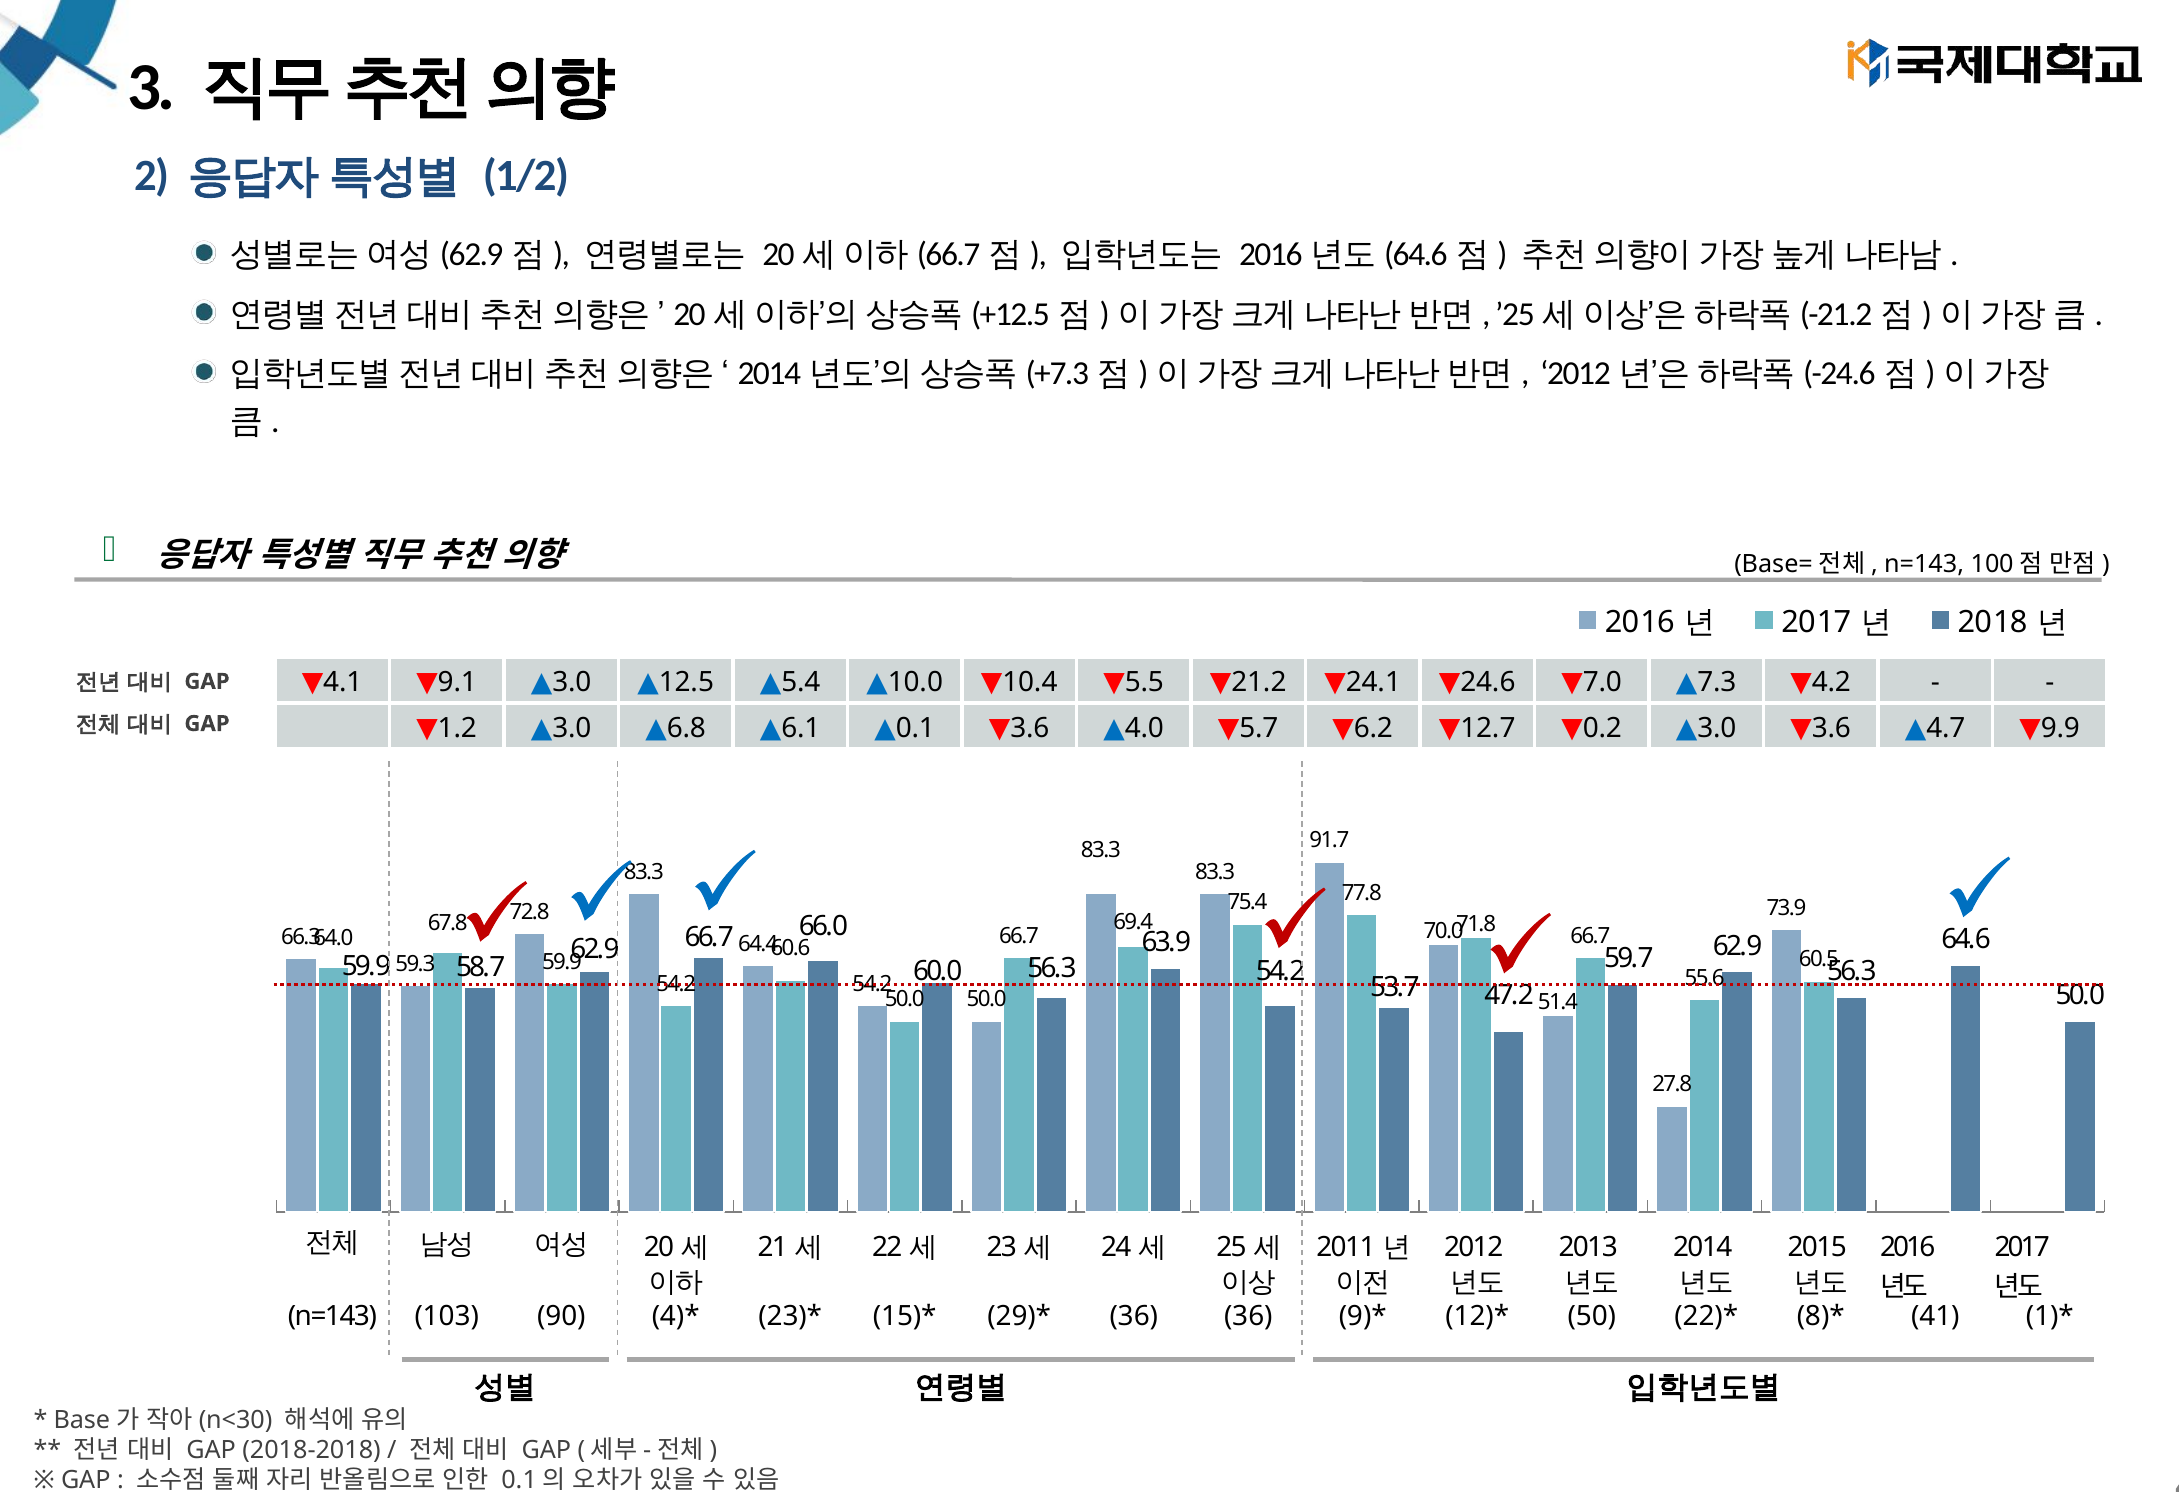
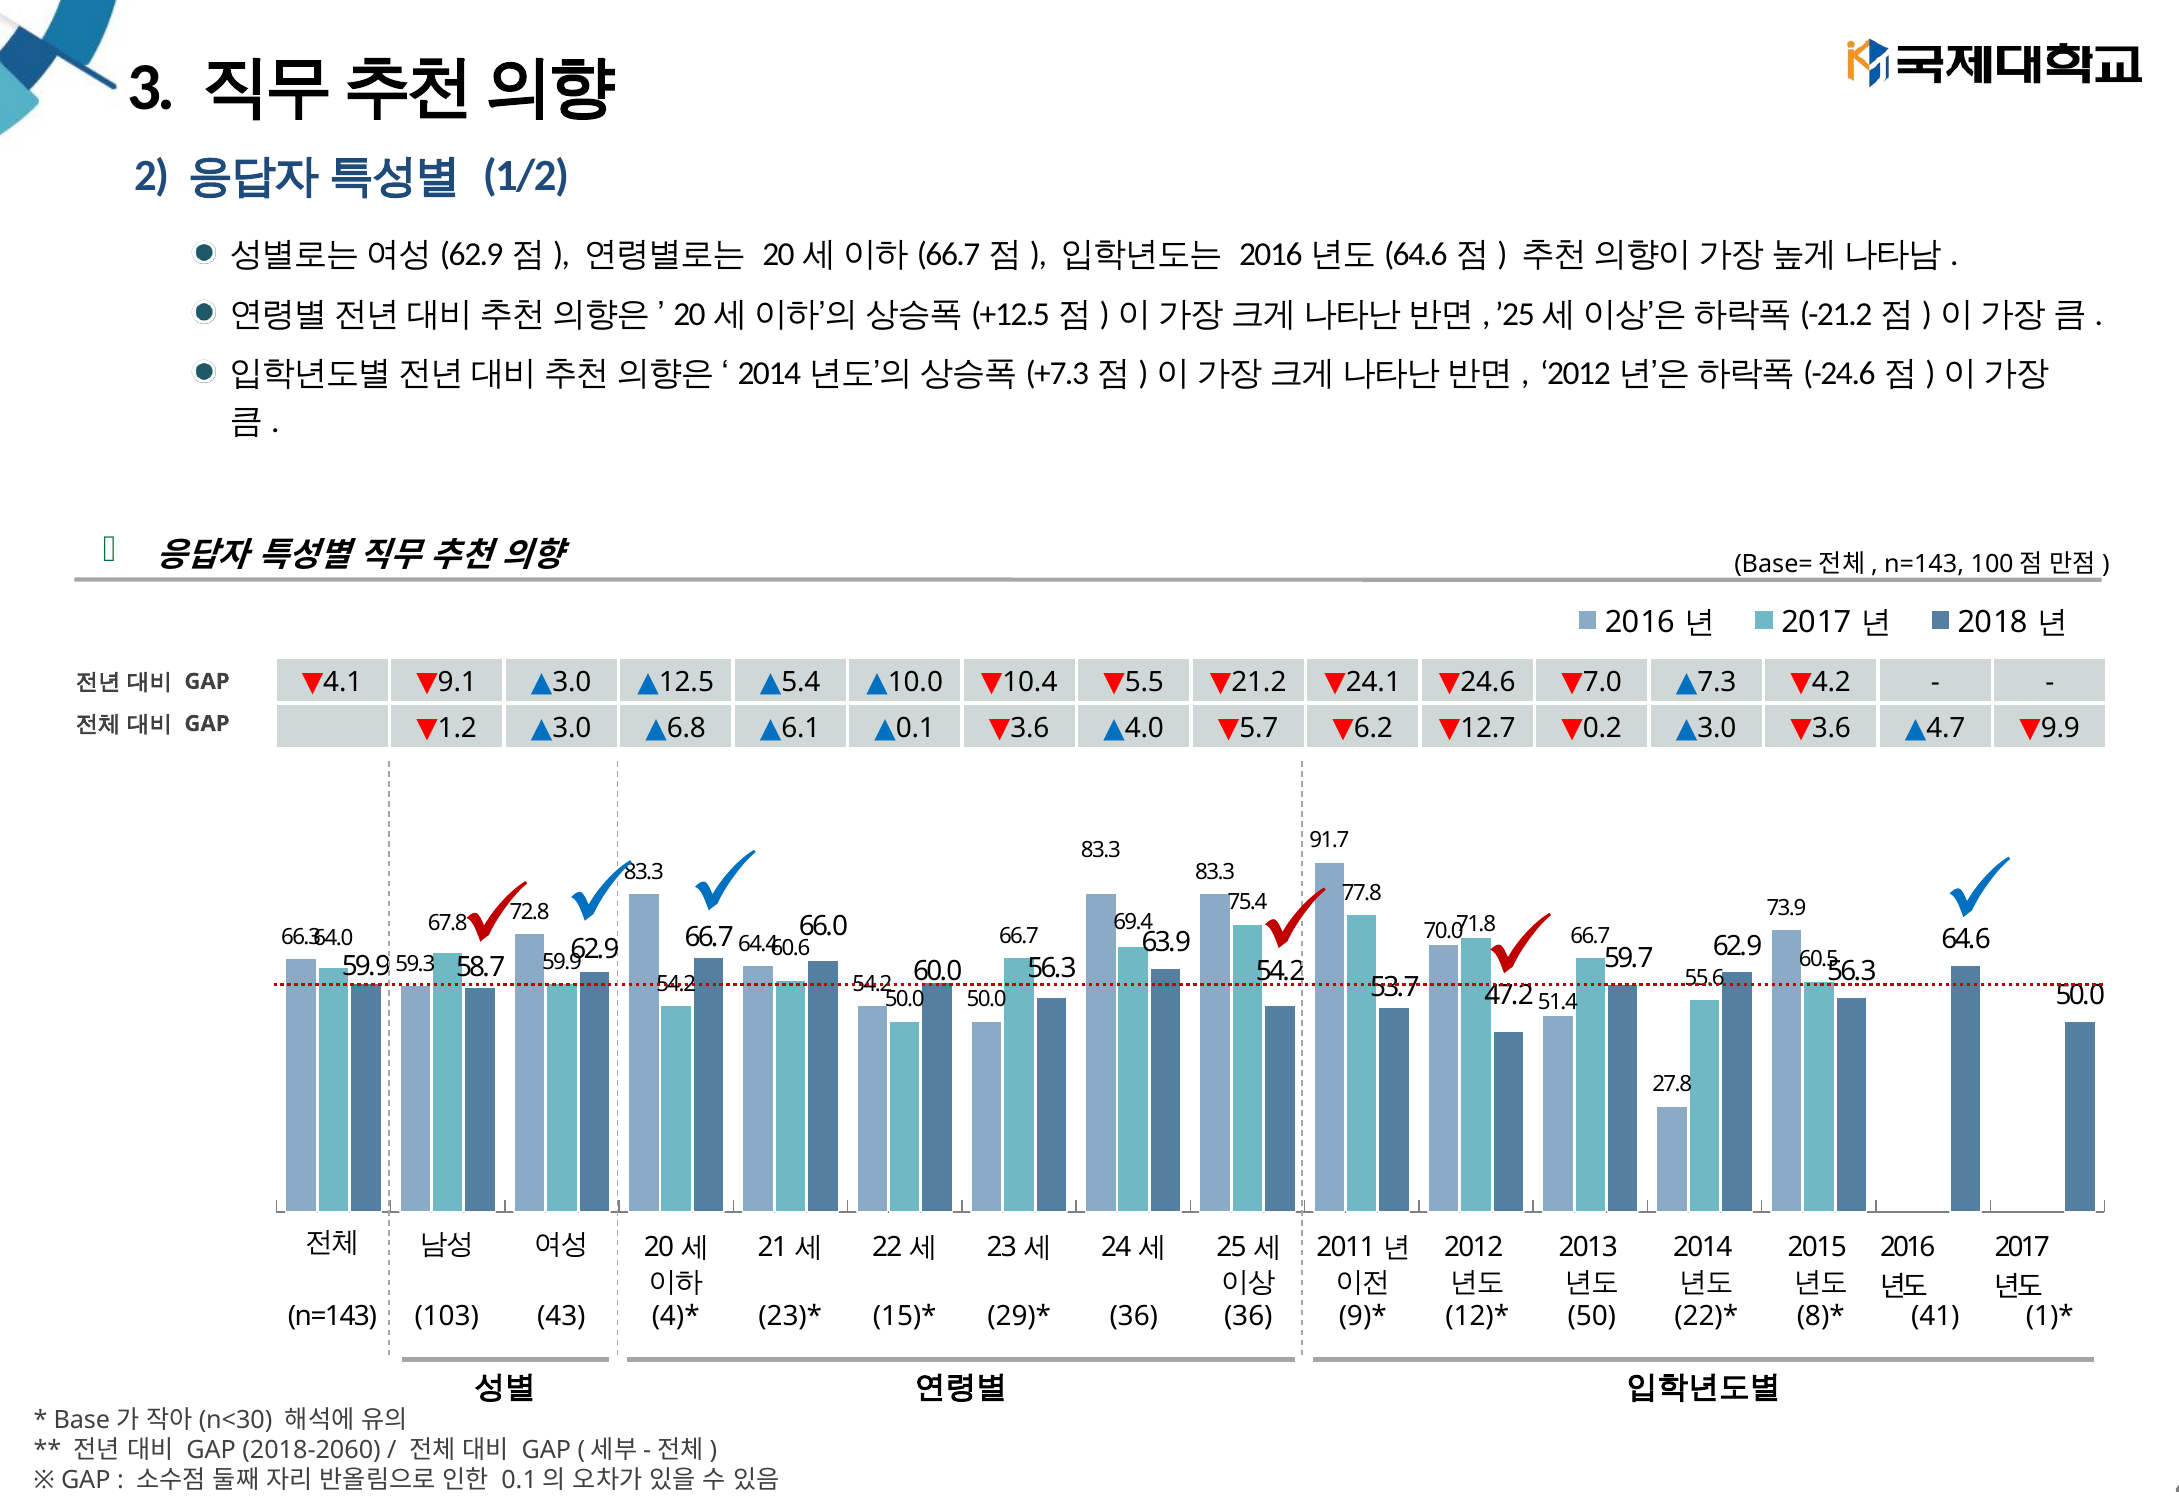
90: 90 -> 43
2018-2018: 2018-2018 -> 2018-2060
